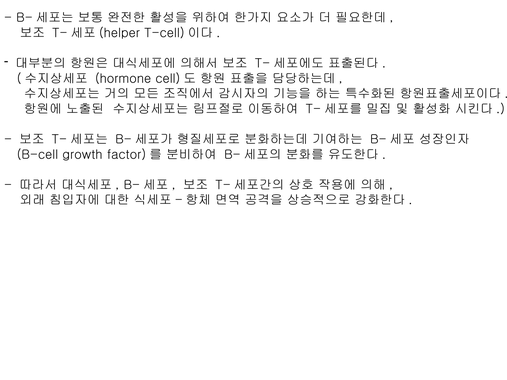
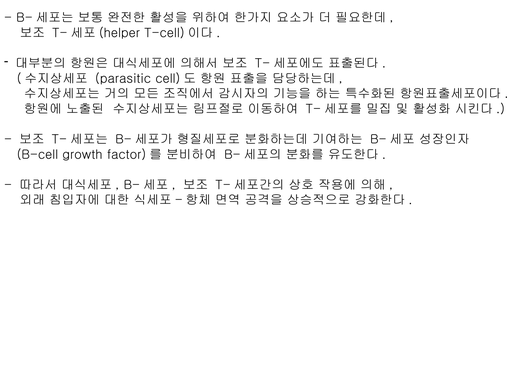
hormone: hormone -> parasitic
